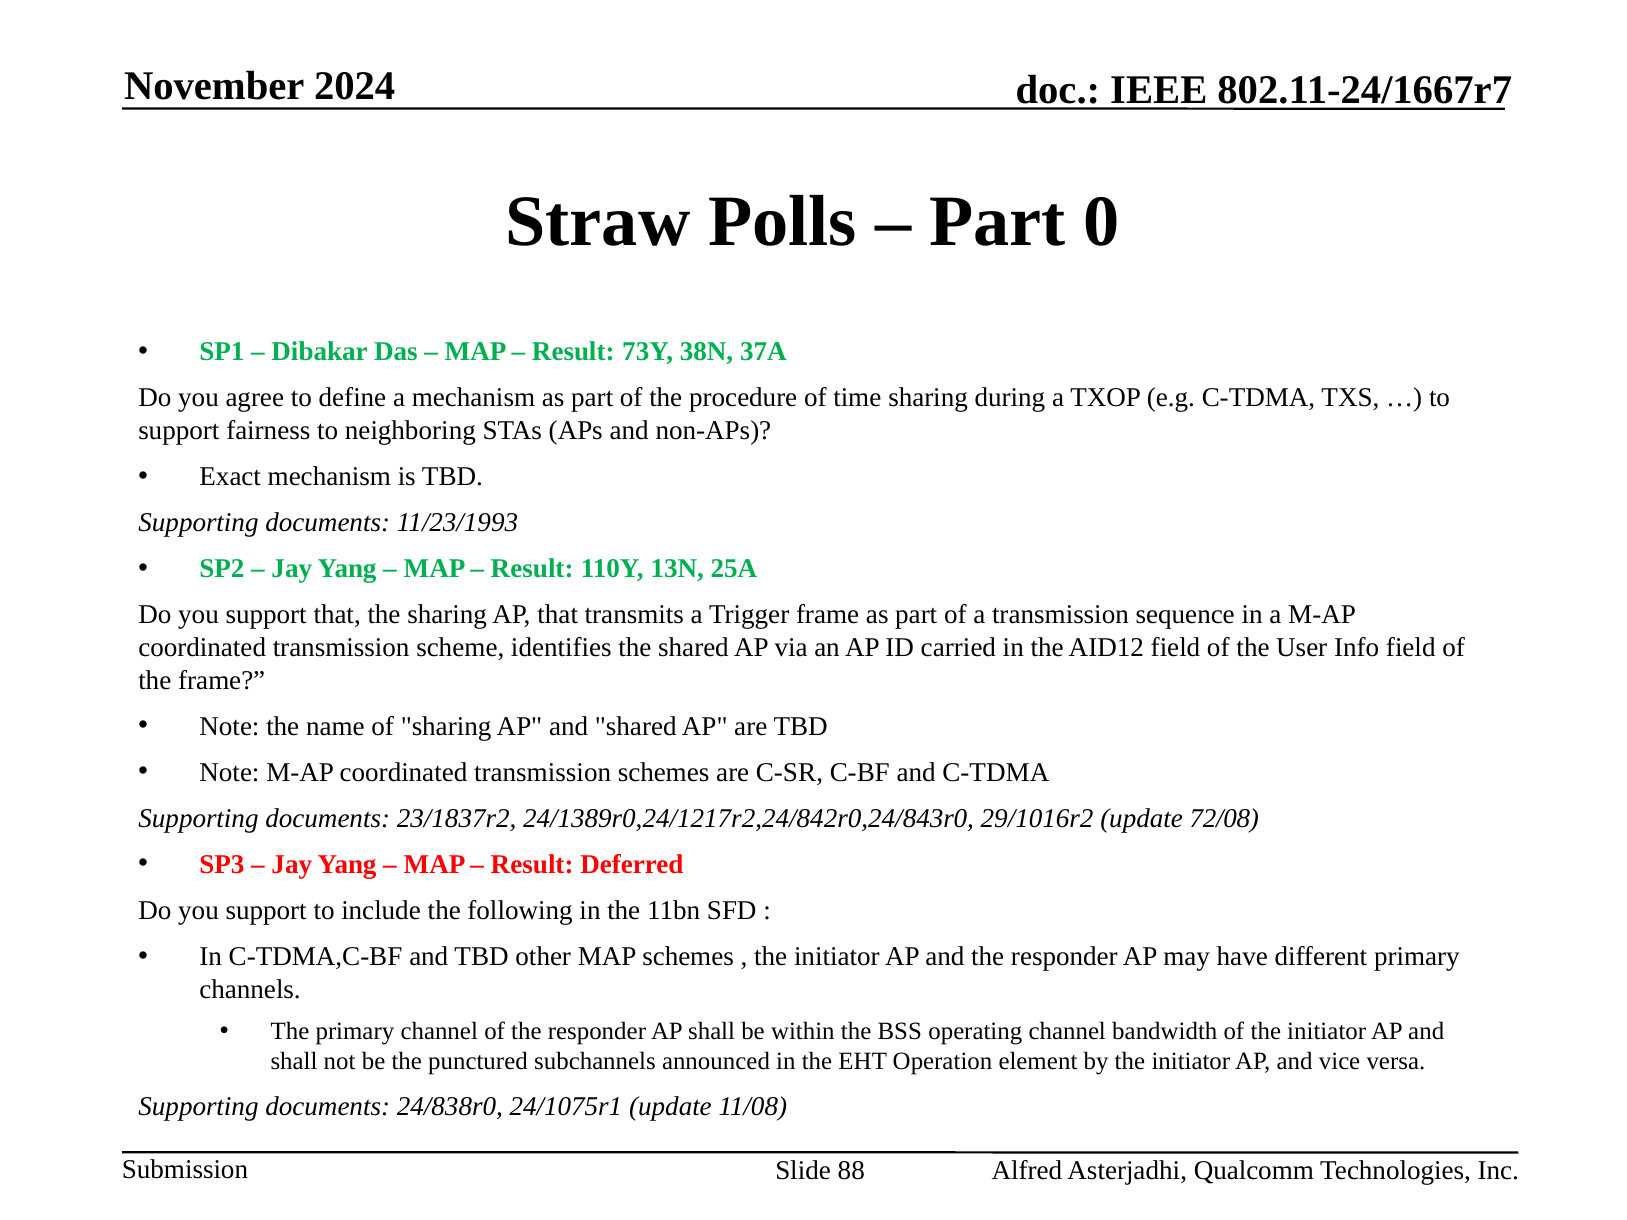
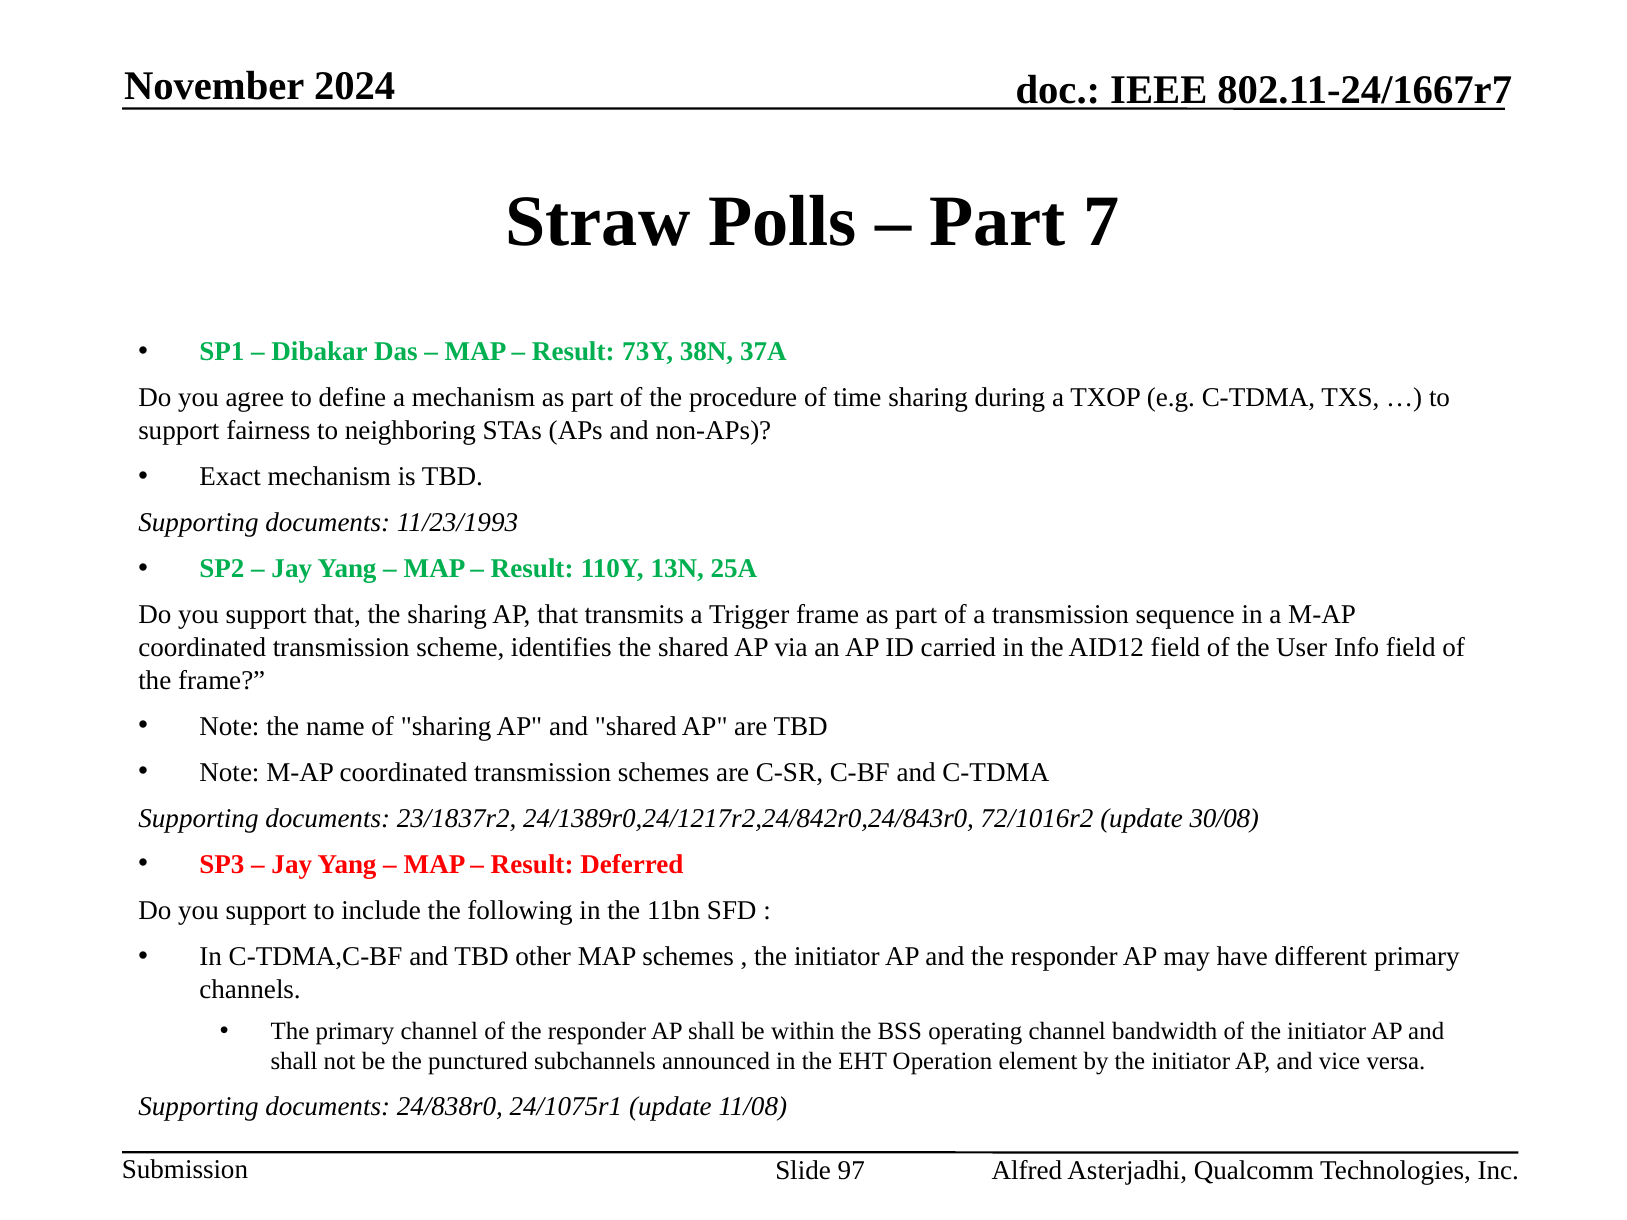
0: 0 -> 7
29/1016r2: 29/1016r2 -> 72/1016r2
72/08: 72/08 -> 30/08
88: 88 -> 97
